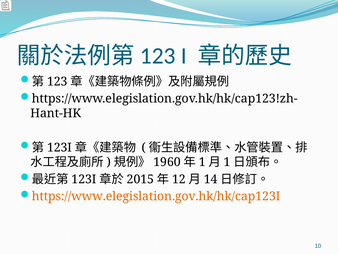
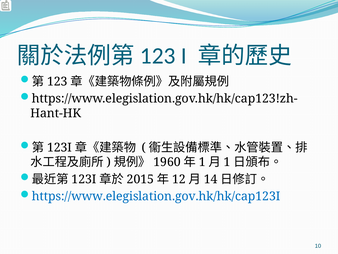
https://www.elegislation.gov.hk/hk/cap123I colour: orange -> blue
